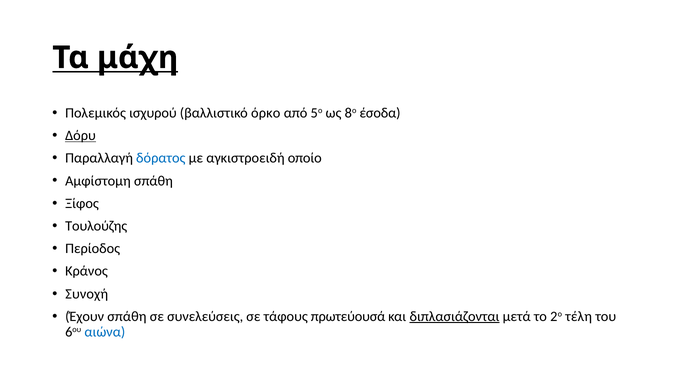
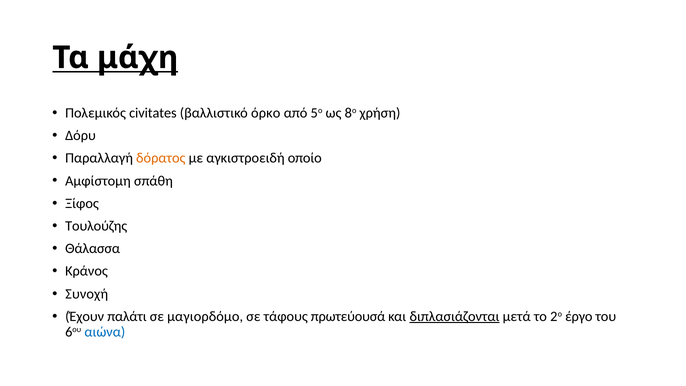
ισχυρού: ισχυρού -> civitates
έσοδα: έσοδα -> χρήση
Δόρυ underline: present -> none
δόρατος colour: blue -> orange
Περίοδος: Περίοδος -> Θάλασσα
Έχουν σπάθη: σπάθη -> παλάτι
συνελεύσεις: συνελεύσεις -> μαγιορδόμο
τέλη: τέλη -> έργο
